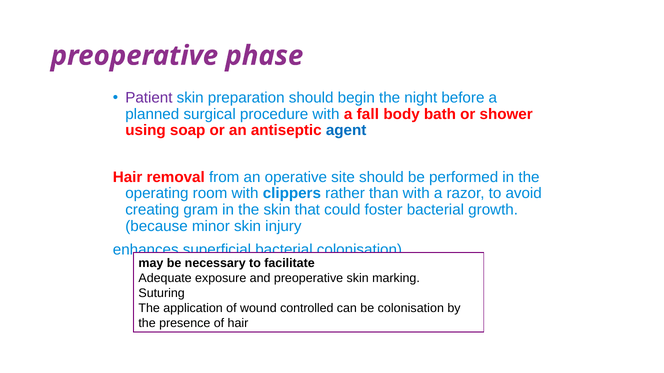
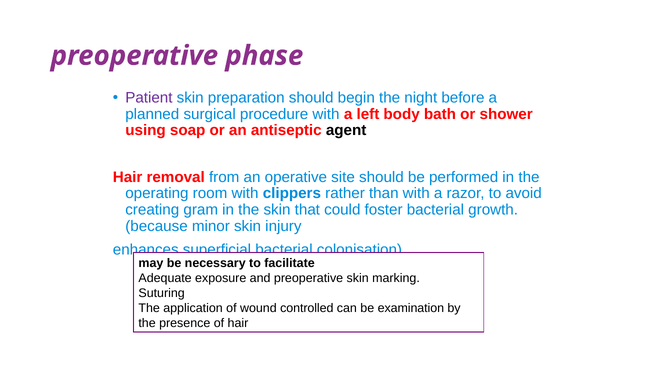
fall: fall -> left
agent colour: blue -> black
be colonisation: colonisation -> examination
